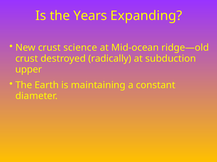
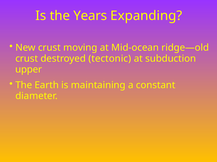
science: science -> moving
radically: radically -> tectonic
